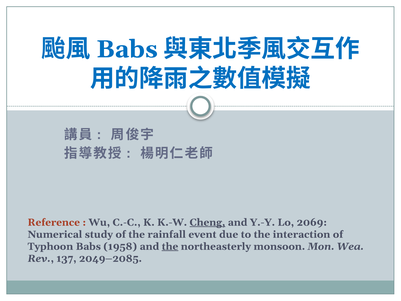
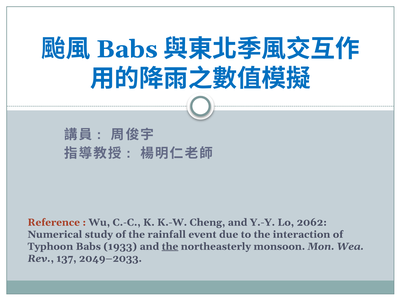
Cheng underline: present -> none
2069: 2069 -> 2062
1958: 1958 -> 1933
2049–2085: 2049–2085 -> 2049–2033
